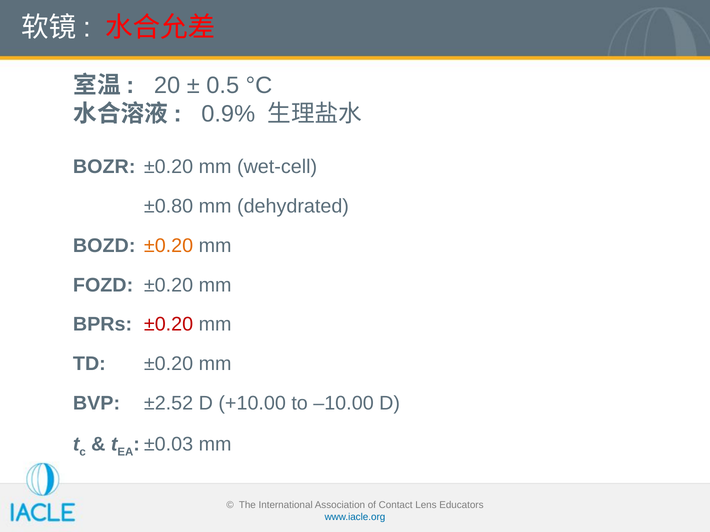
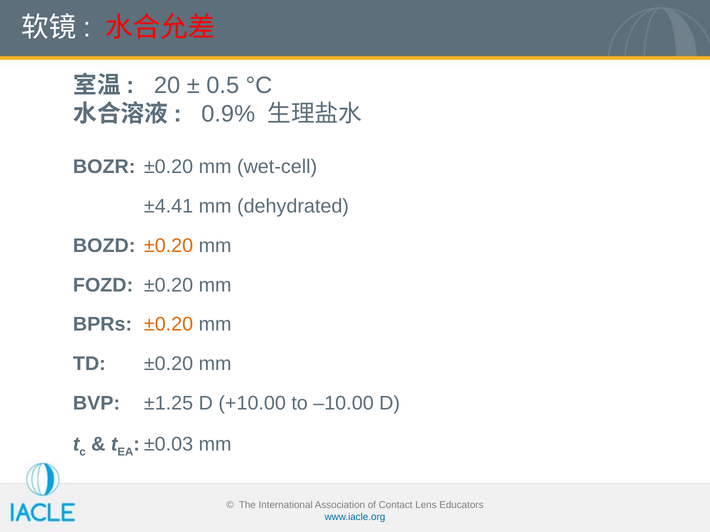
±0.80: ±0.80 -> ±4.41
±0.20 at (169, 325) colour: red -> orange
±2.52: ±2.52 -> ±1.25
